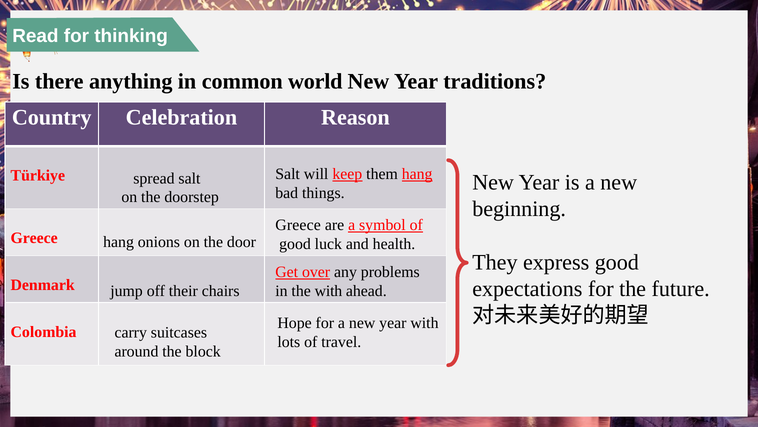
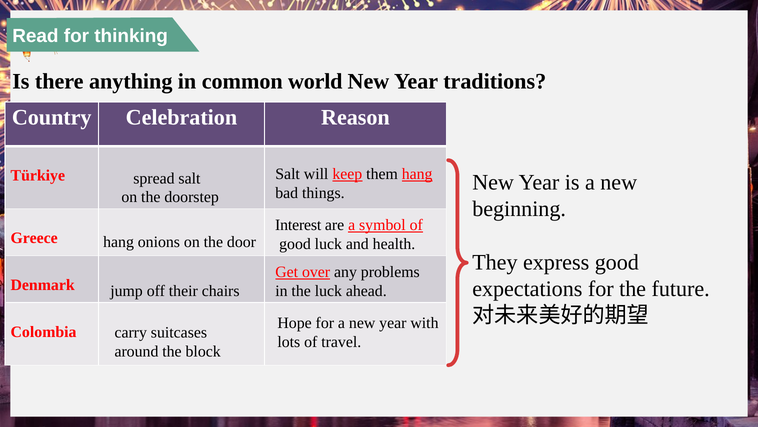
Greece at (298, 225): Greece -> Interest
the with: with -> luck
